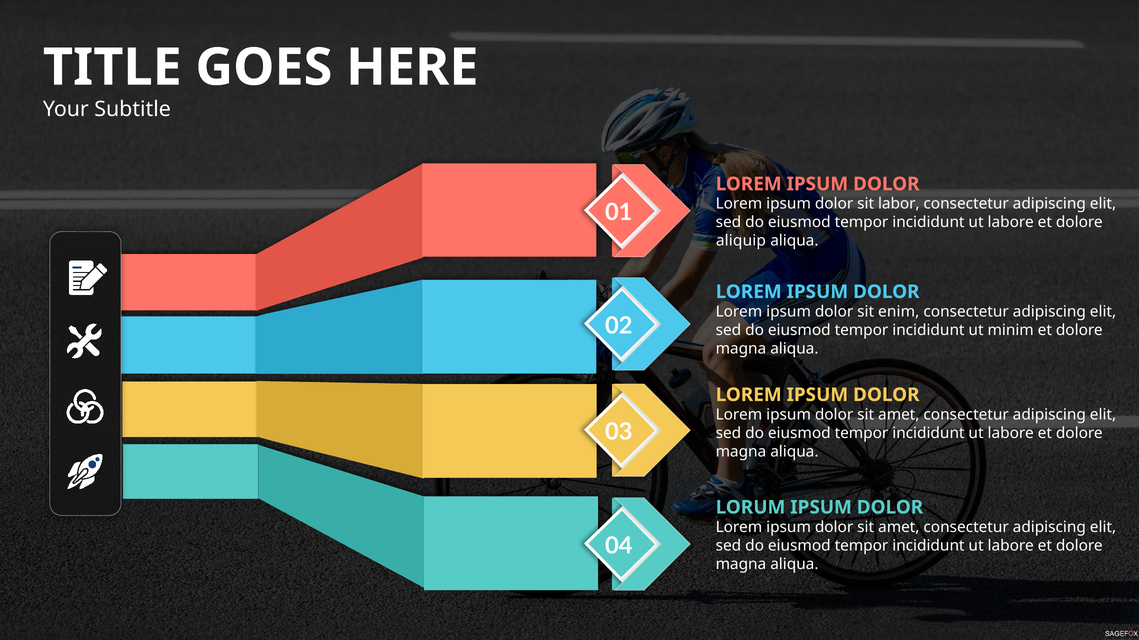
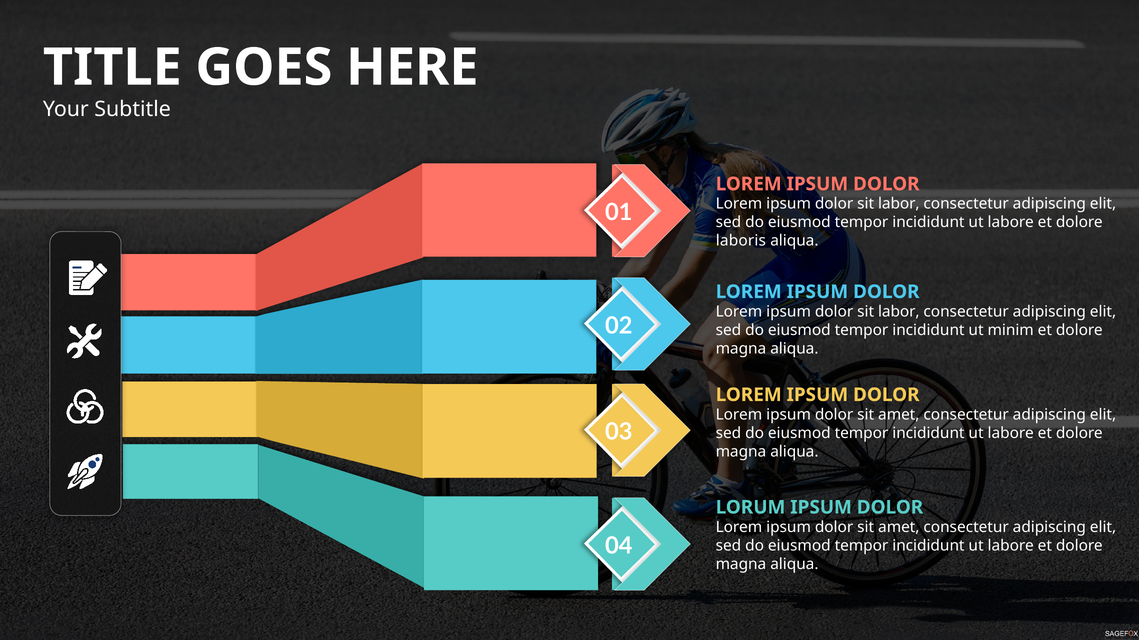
aliquip: aliquip -> laboris
enim at (899, 312): enim -> labor
